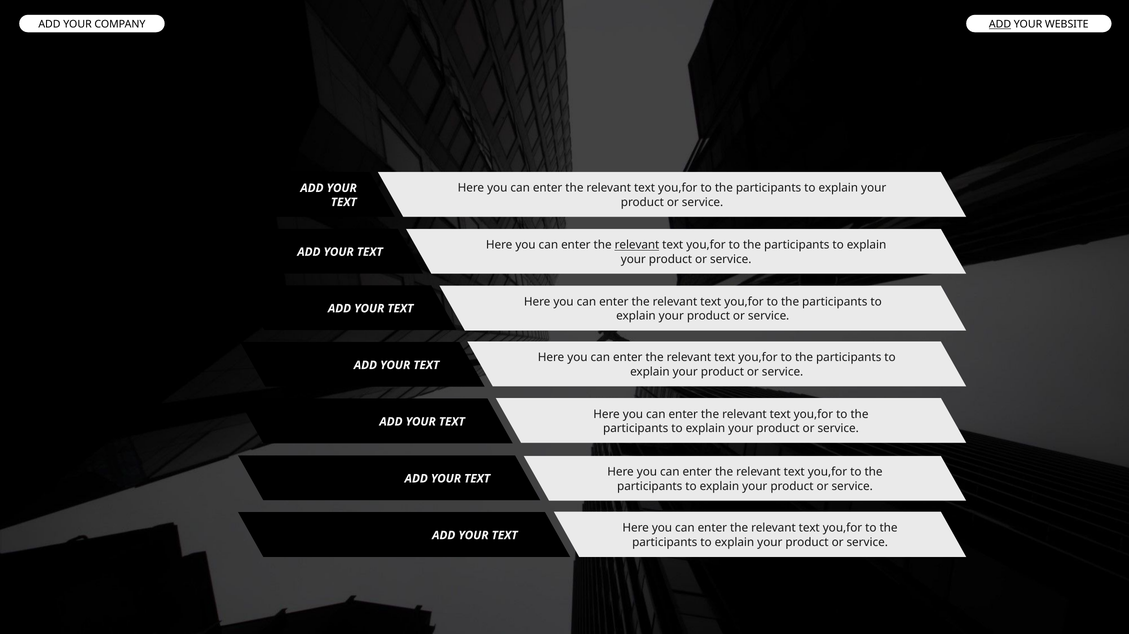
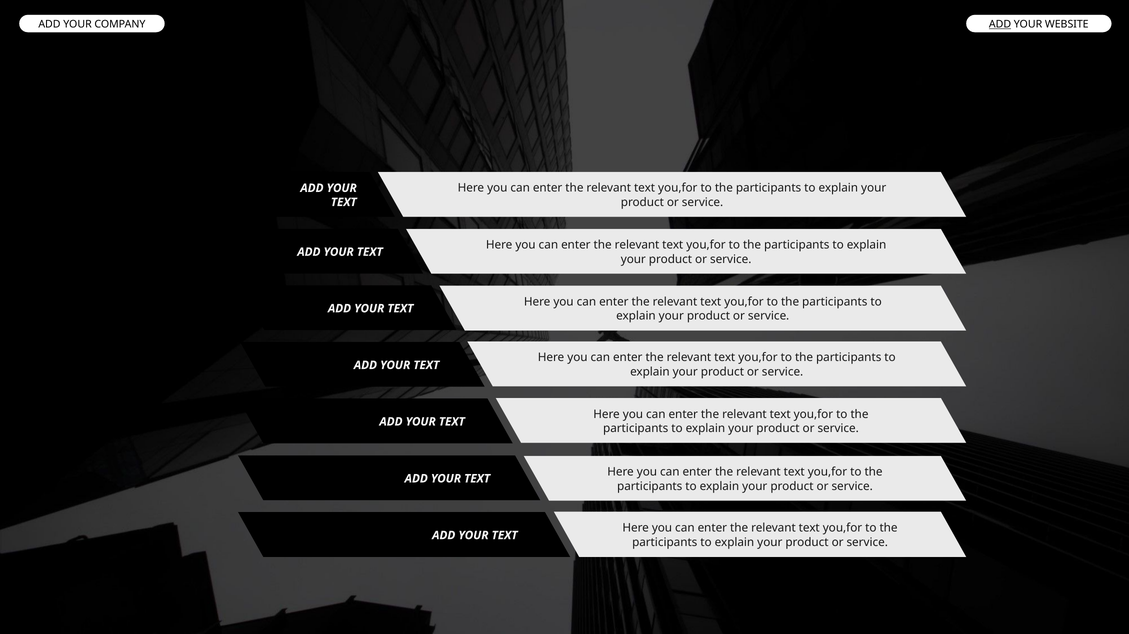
relevant at (637, 245) underline: present -> none
